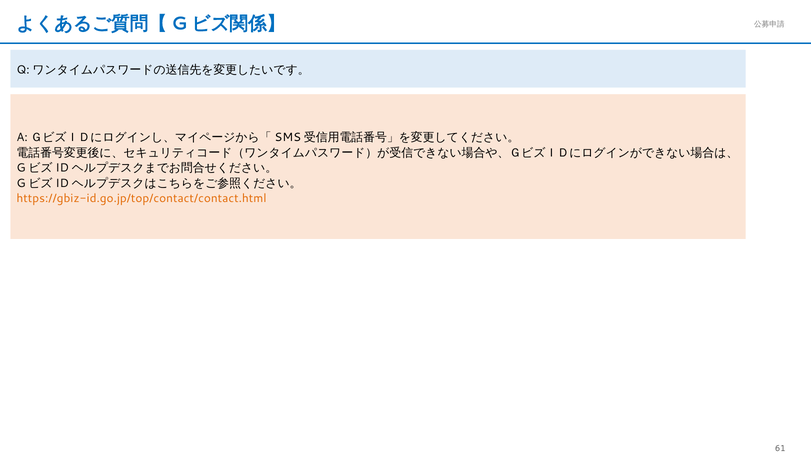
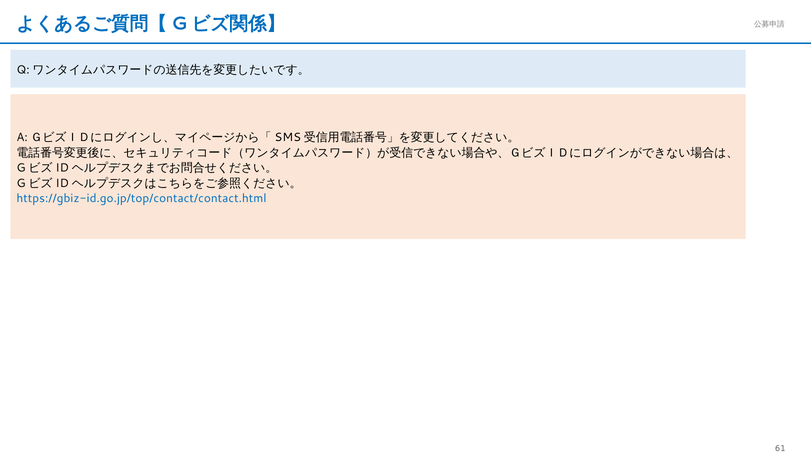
https://gbiz-id.go.jp/top/contact/contact.html colour: orange -> blue
